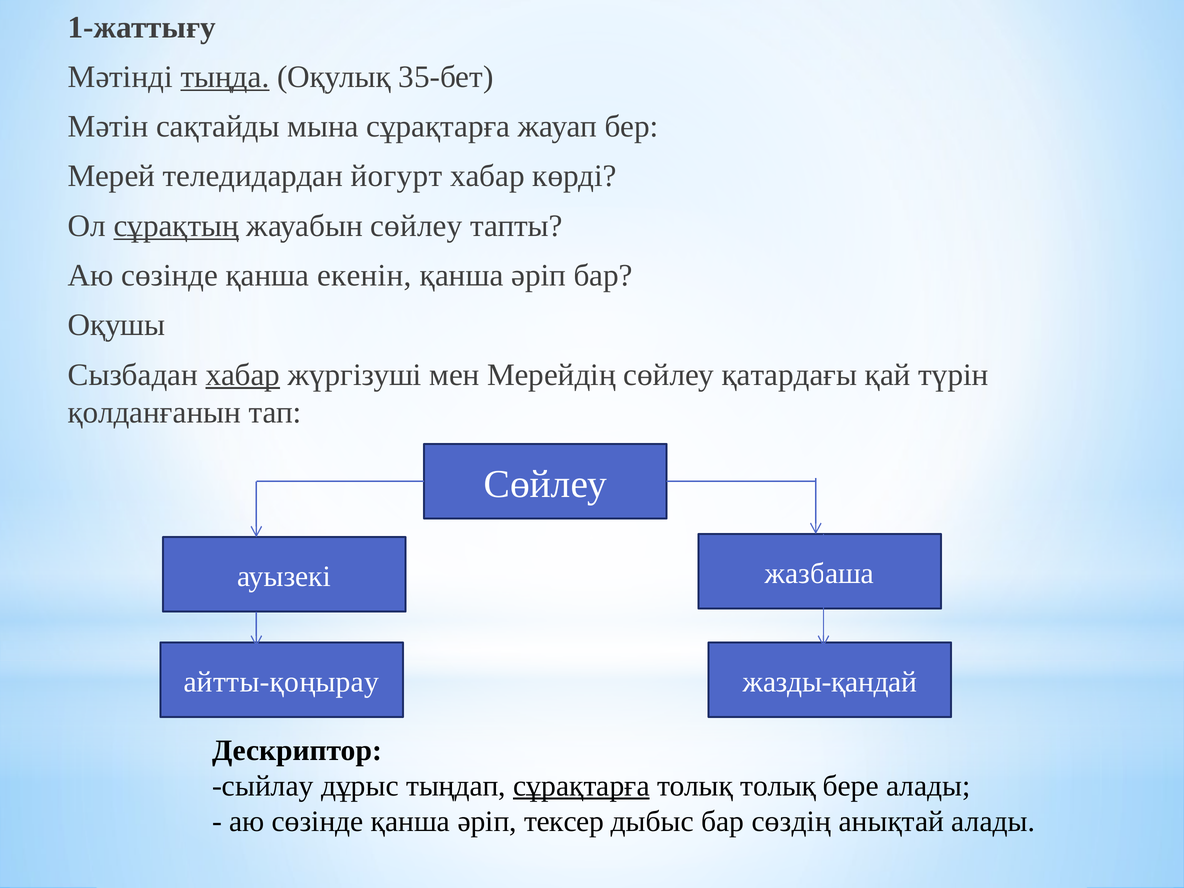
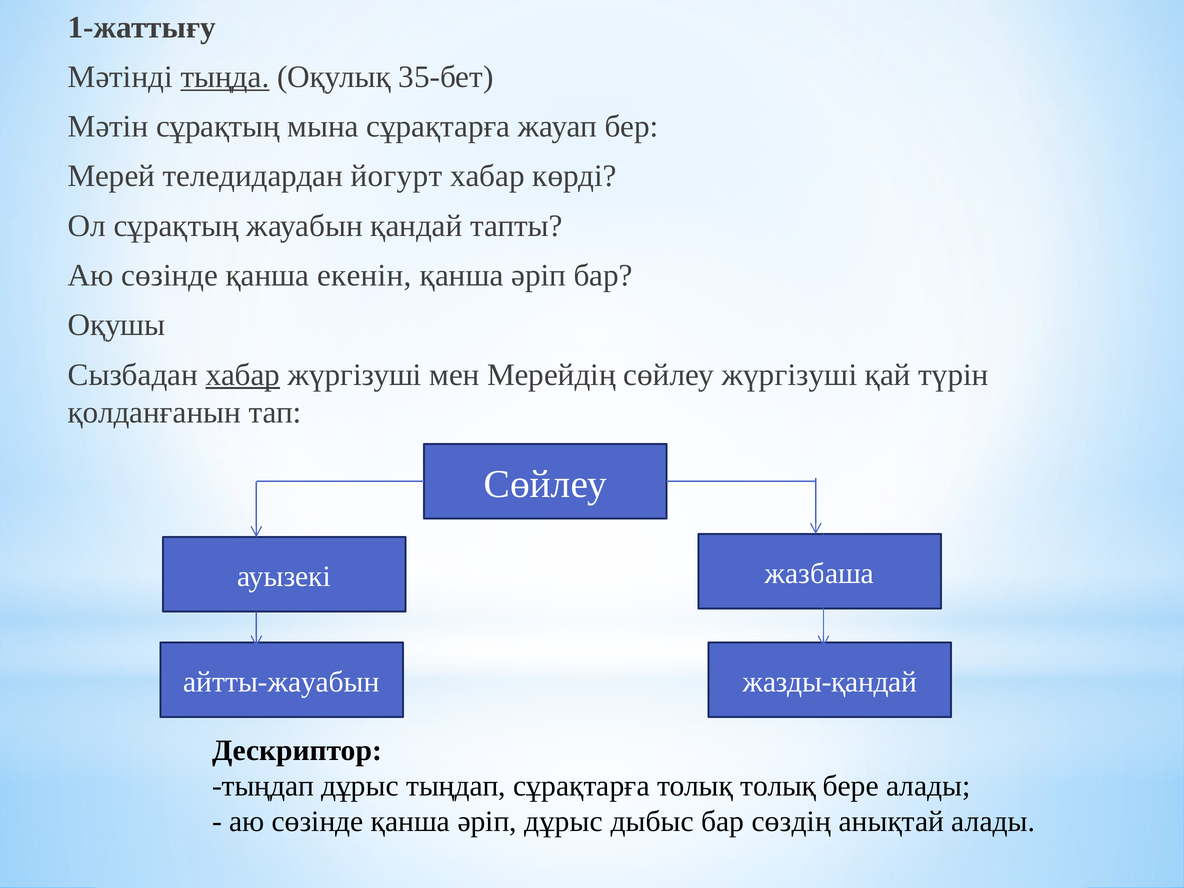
Мәтін сақтайды: сақтайды -> сұрақтың
сұрақтың at (176, 226) underline: present -> none
жауабын сөйлеу: сөйлеу -> қандай
сөйлеу қатардағы: қатардағы -> жүргізуші
айтты-қоңырау: айтты-қоңырау -> айтты-жауабын
сыйлау at (263, 786): сыйлау -> тыңдап
сұрақтарға at (581, 786) underline: present -> none
әріп тексер: тексер -> дұрыс
